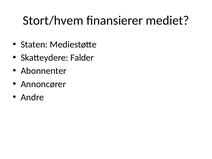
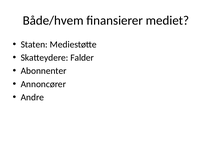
Stort/hvem: Stort/hvem -> Både/hvem
